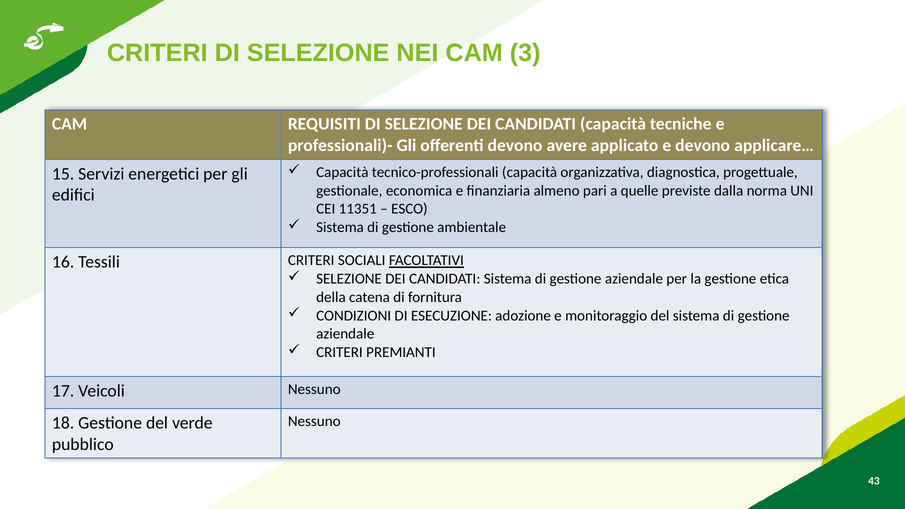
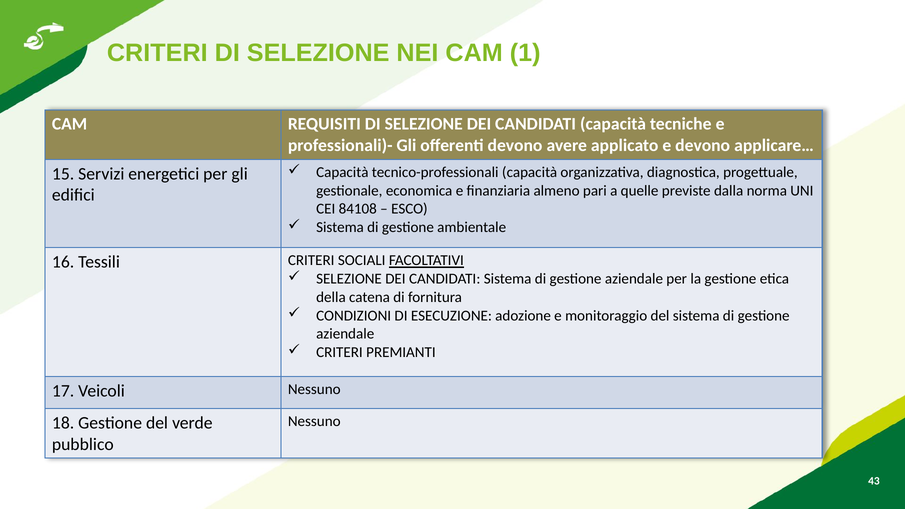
3: 3 -> 1
11351: 11351 -> 84108
